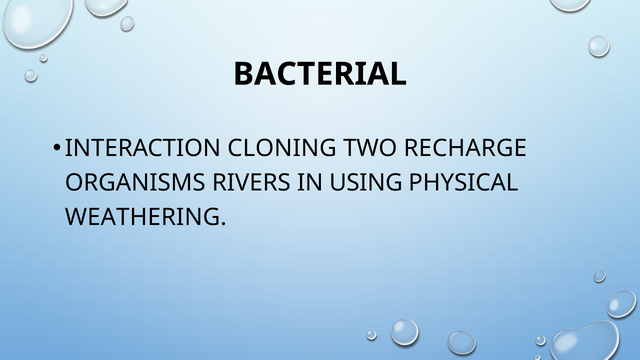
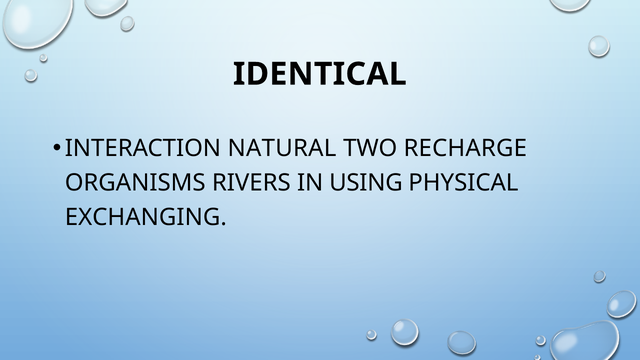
BACTERIAL: BACTERIAL -> IDENTICAL
CLONING: CLONING -> NATURAL
WEATHERING: WEATHERING -> EXCHANGING
